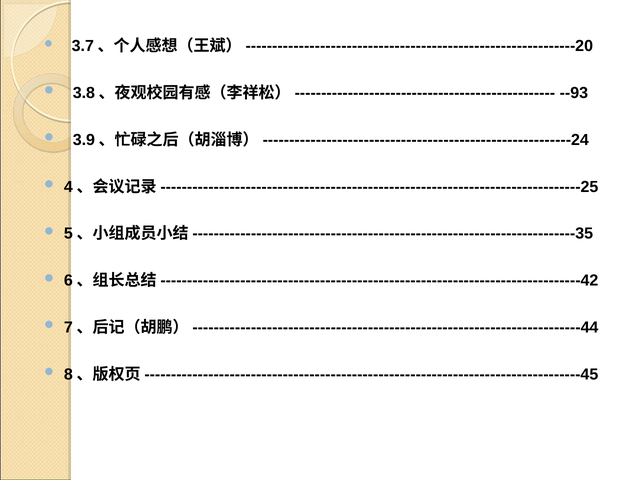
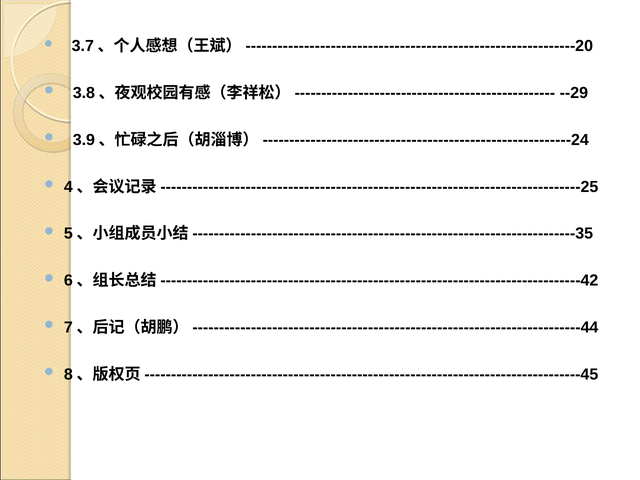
--93: --93 -> --29
